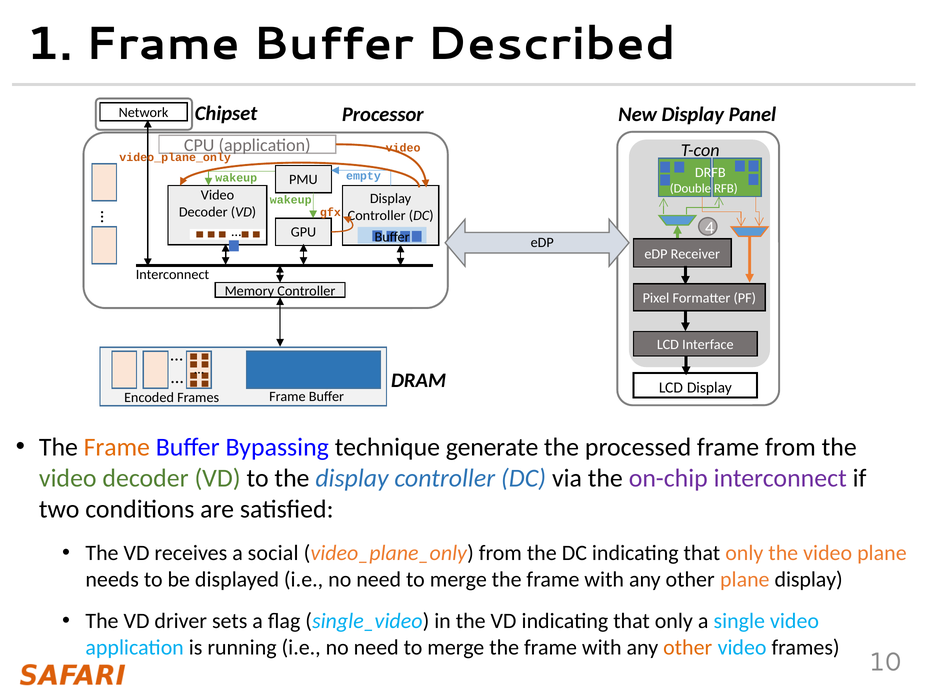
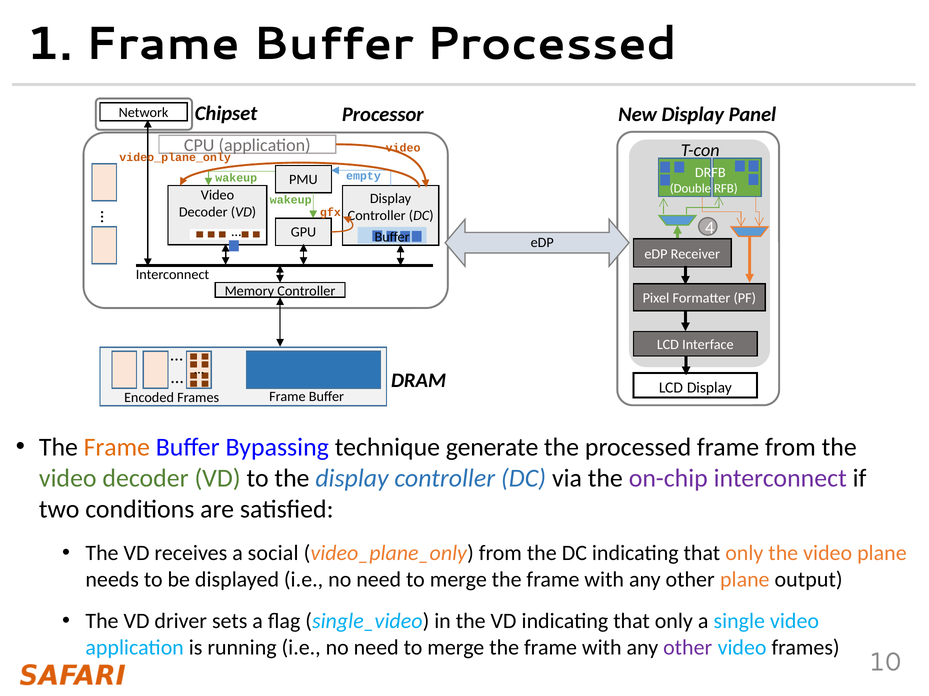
Buffer Described: Described -> Processed
plane display: display -> output
other at (688, 648) colour: orange -> purple
